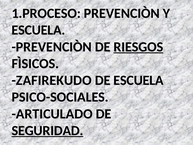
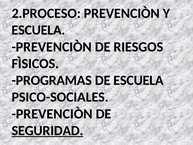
1.PROCESO: 1.PROCESO -> 2.PROCESO
RIESGOS underline: present -> none
ZAFIREKUDO: ZAFIREKUDO -> PROGRAMAS
ARTICULADO at (52, 114): ARTICULADO -> PREVENCIÒN
